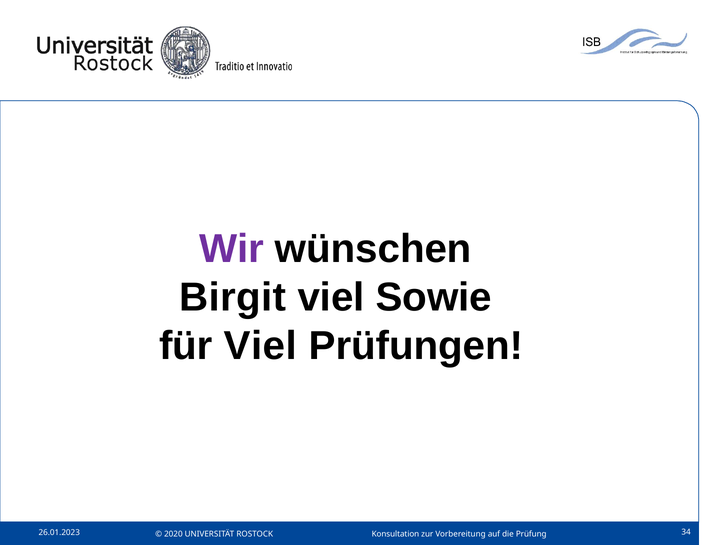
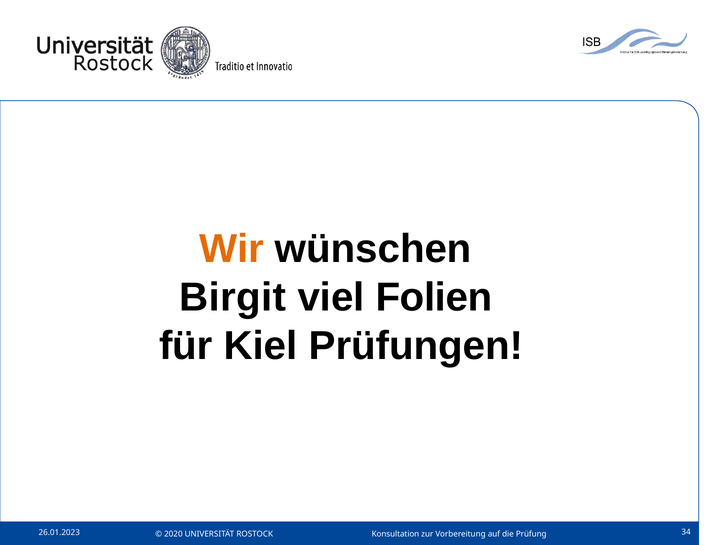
Wir colour: purple -> orange
Sowie: Sowie -> Folien
für Viel: Viel -> Kiel
